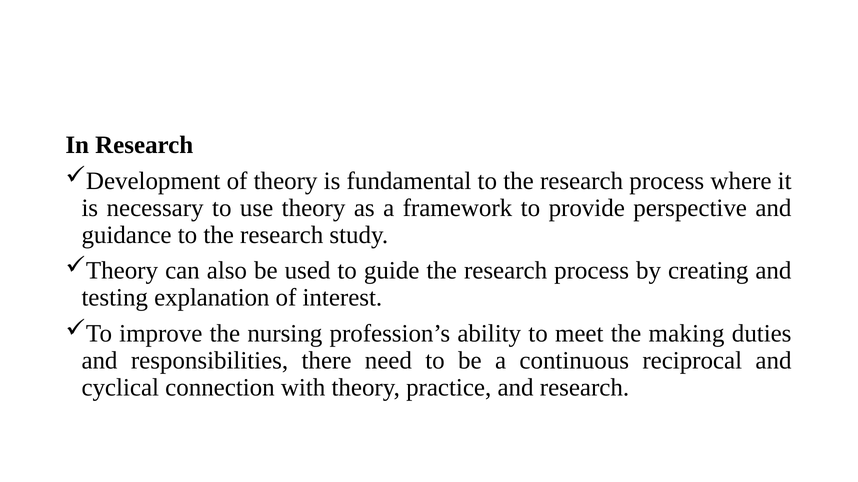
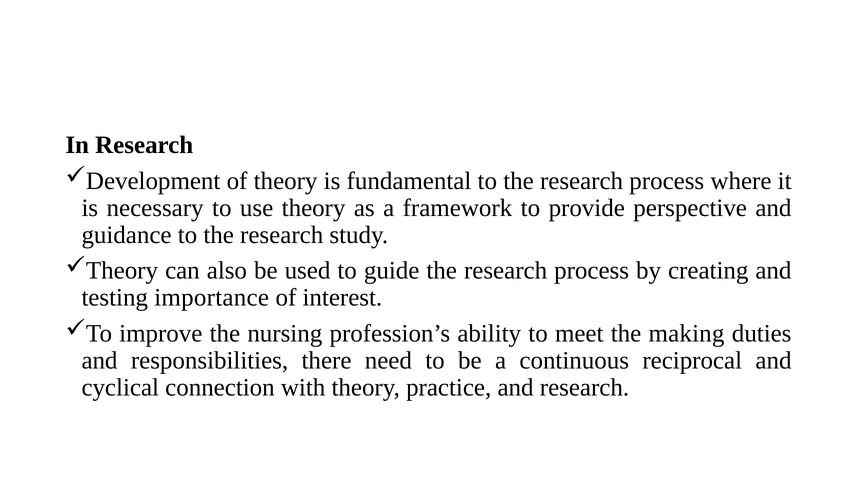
explanation: explanation -> importance
